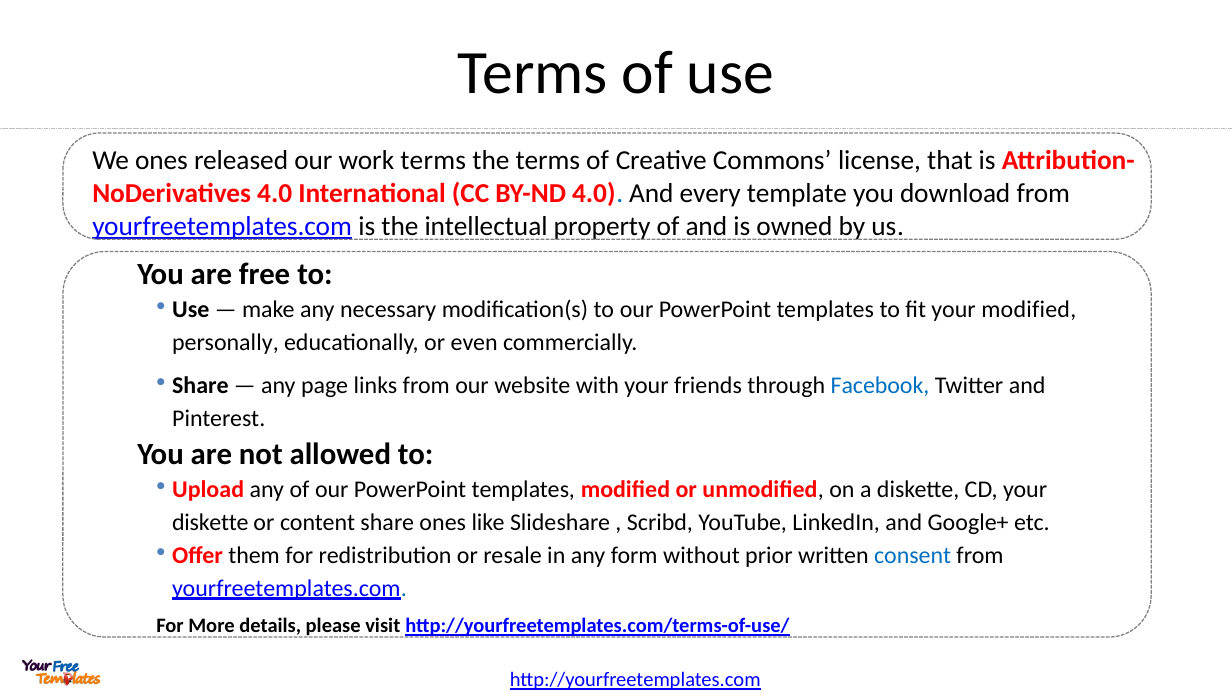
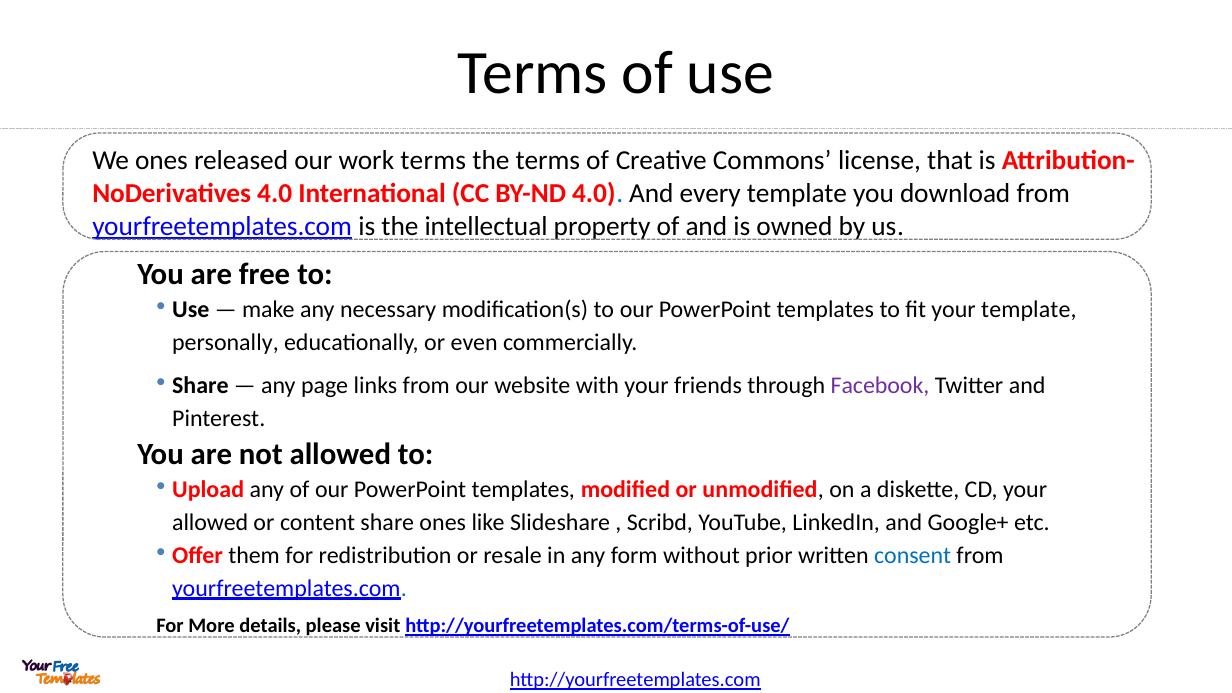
your modified: modified -> template
Facebook colour: blue -> purple
diskette at (210, 523): diskette -> allowed
